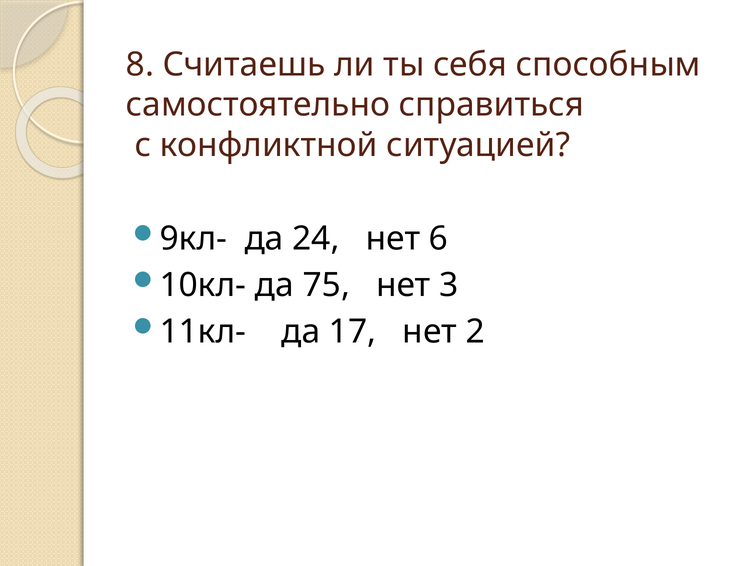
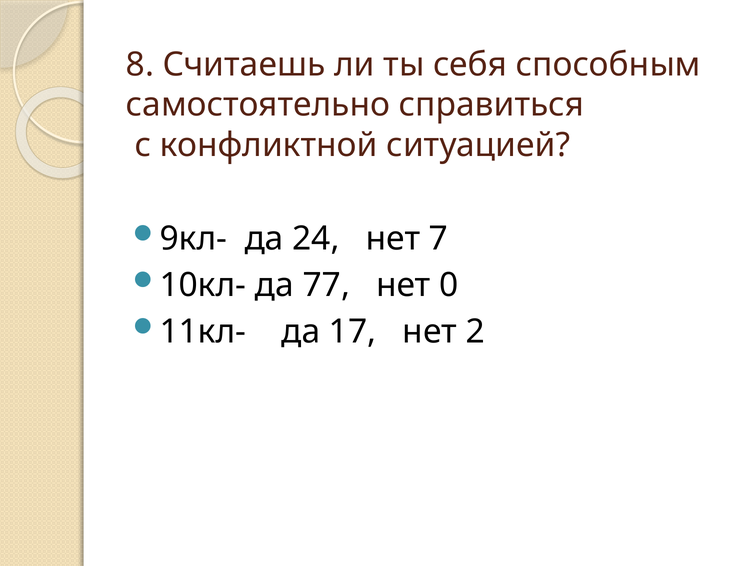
6: 6 -> 7
75: 75 -> 77
3: 3 -> 0
